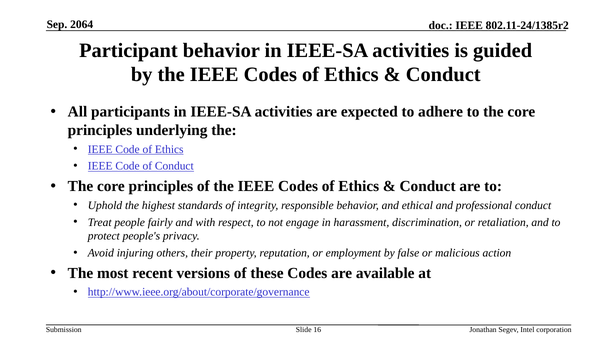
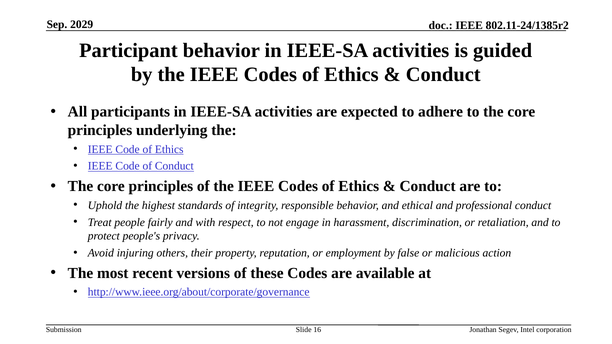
2064: 2064 -> 2029
